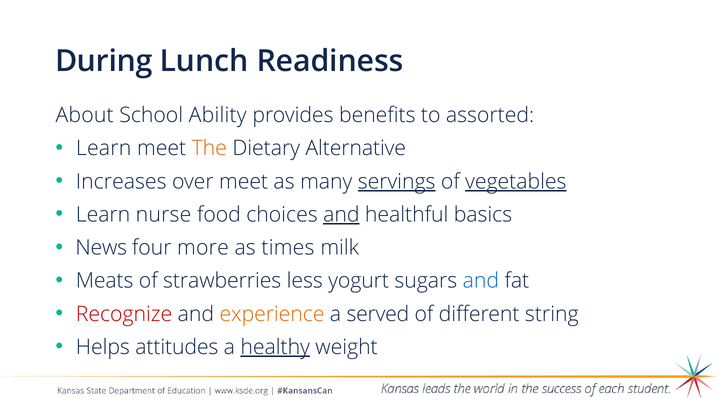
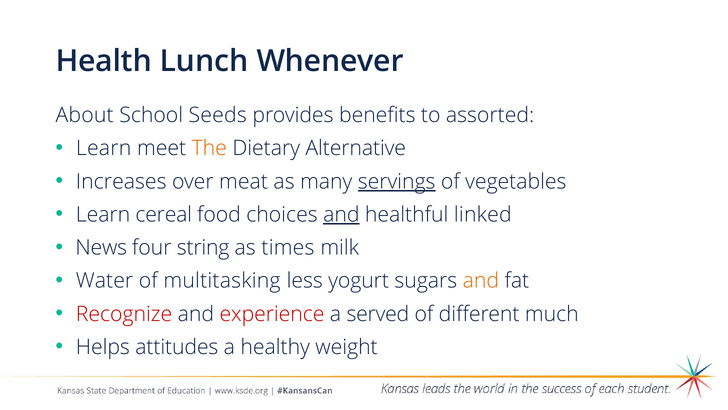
During: During -> Health
Readiness: Readiness -> Whenever
Ability: Ability -> Seeds
over meet: meet -> meat
vegetables underline: present -> none
nurse: nurse -> cereal
basics: basics -> linked
more: more -> string
Meats: Meats -> Water
strawberries: strawberries -> multitasking
and at (481, 281) colour: blue -> orange
experience colour: orange -> red
string: string -> much
healthy underline: present -> none
